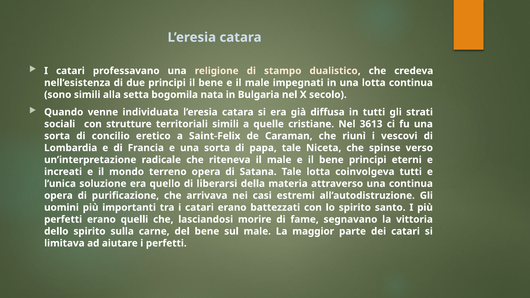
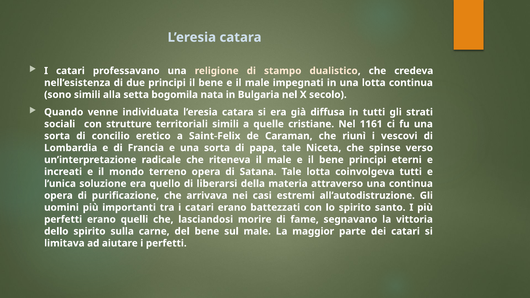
3613: 3613 -> 1161
